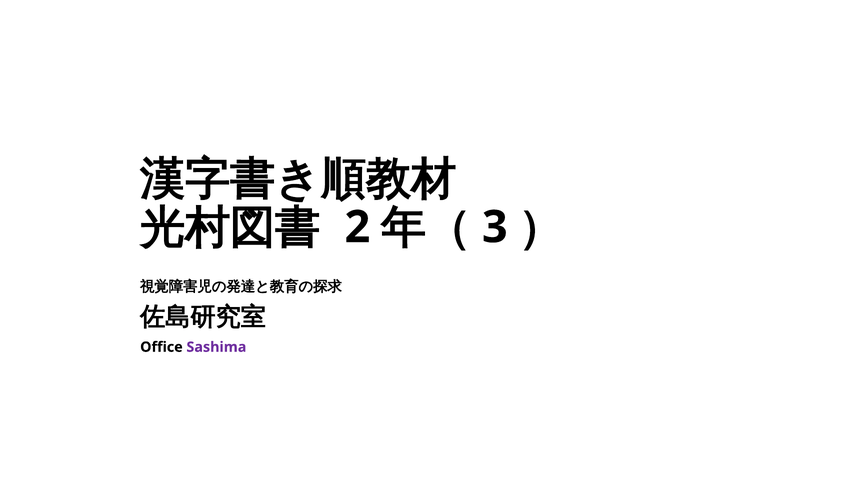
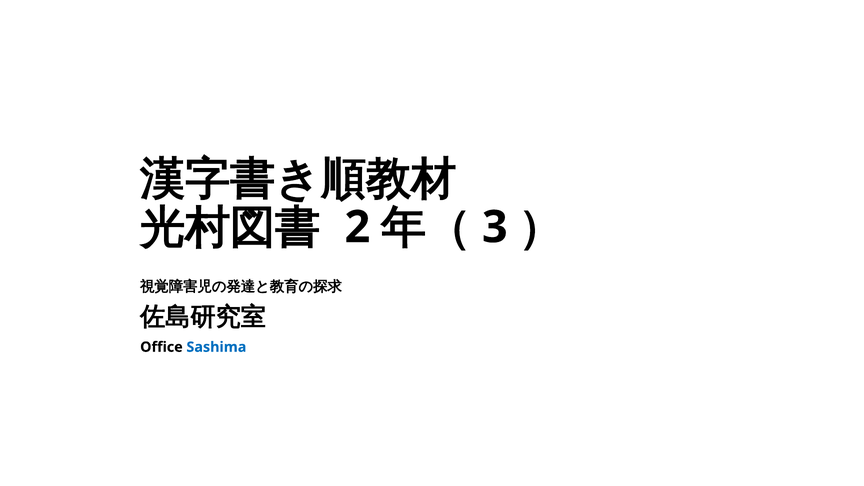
Sashima colour: purple -> blue
